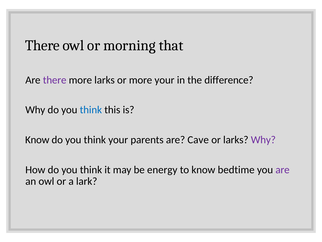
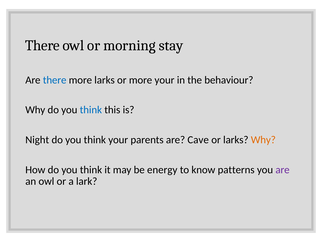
that: that -> stay
there at (55, 80) colour: purple -> blue
difference: difference -> behaviour
Know at (37, 140): Know -> Night
Why at (263, 140) colour: purple -> orange
bedtime: bedtime -> patterns
